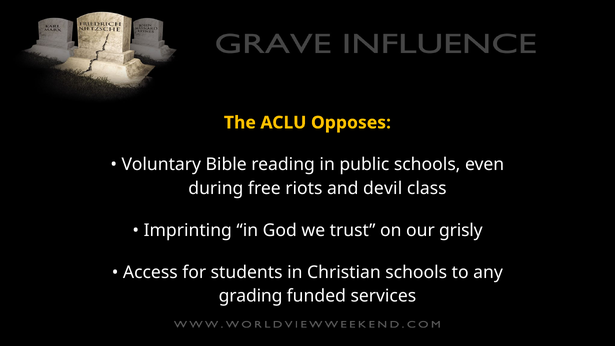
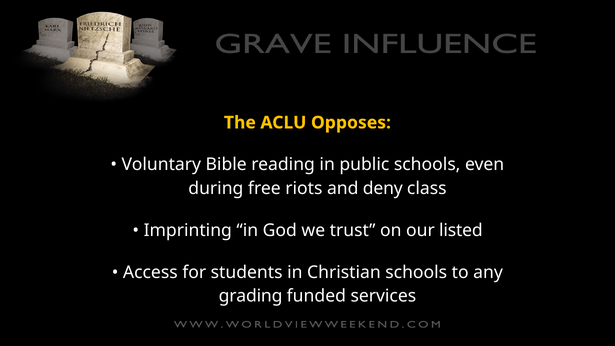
devil: devil -> deny
grisly: grisly -> listed
